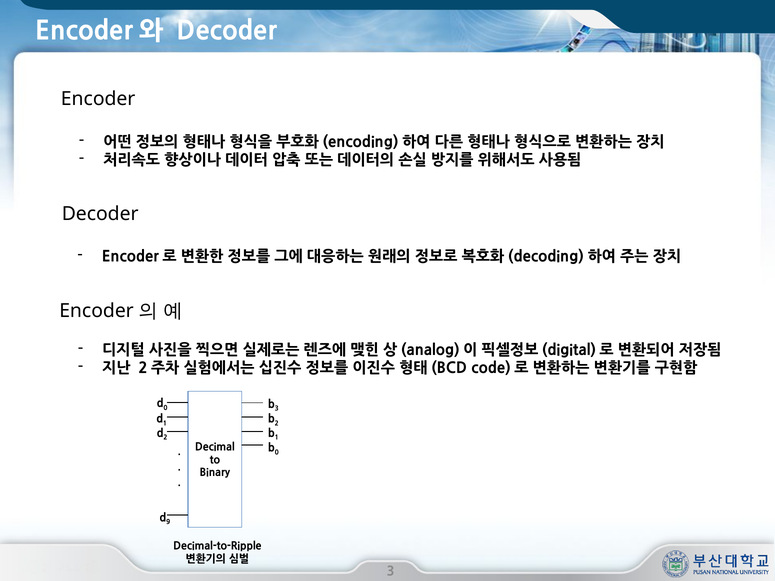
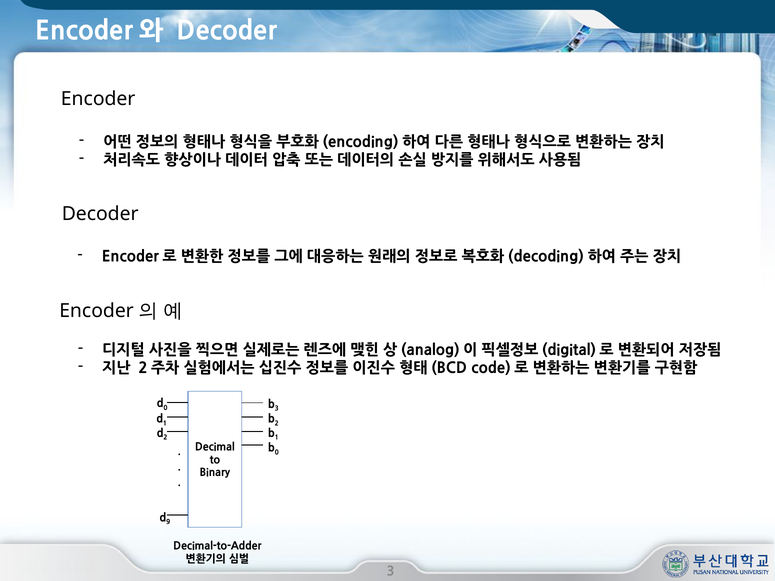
Decimal-to-Ripple: Decimal-to-Ripple -> Decimal-to-Adder
